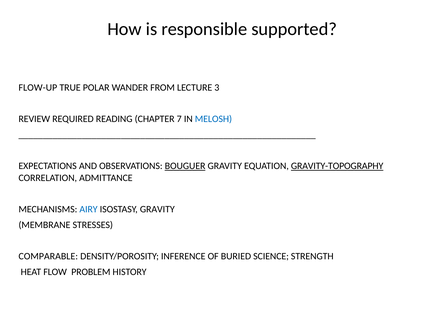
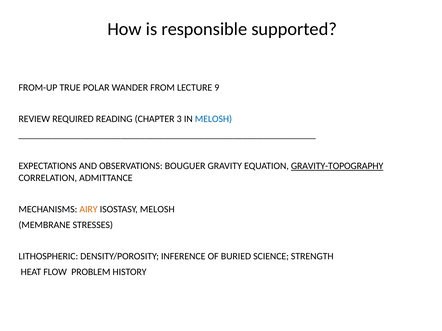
FLOW-UP: FLOW-UP -> FROM-UP
3: 3 -> 9
7: 7 -> 3
BOUGUER underline: present -> none
AIRY colour: blue -> orange
ISOSTASY GRAVITY: GRAVITY -> MELOSH
COMPARABLE: COMPARABLE -> LITHOSPHERIC
